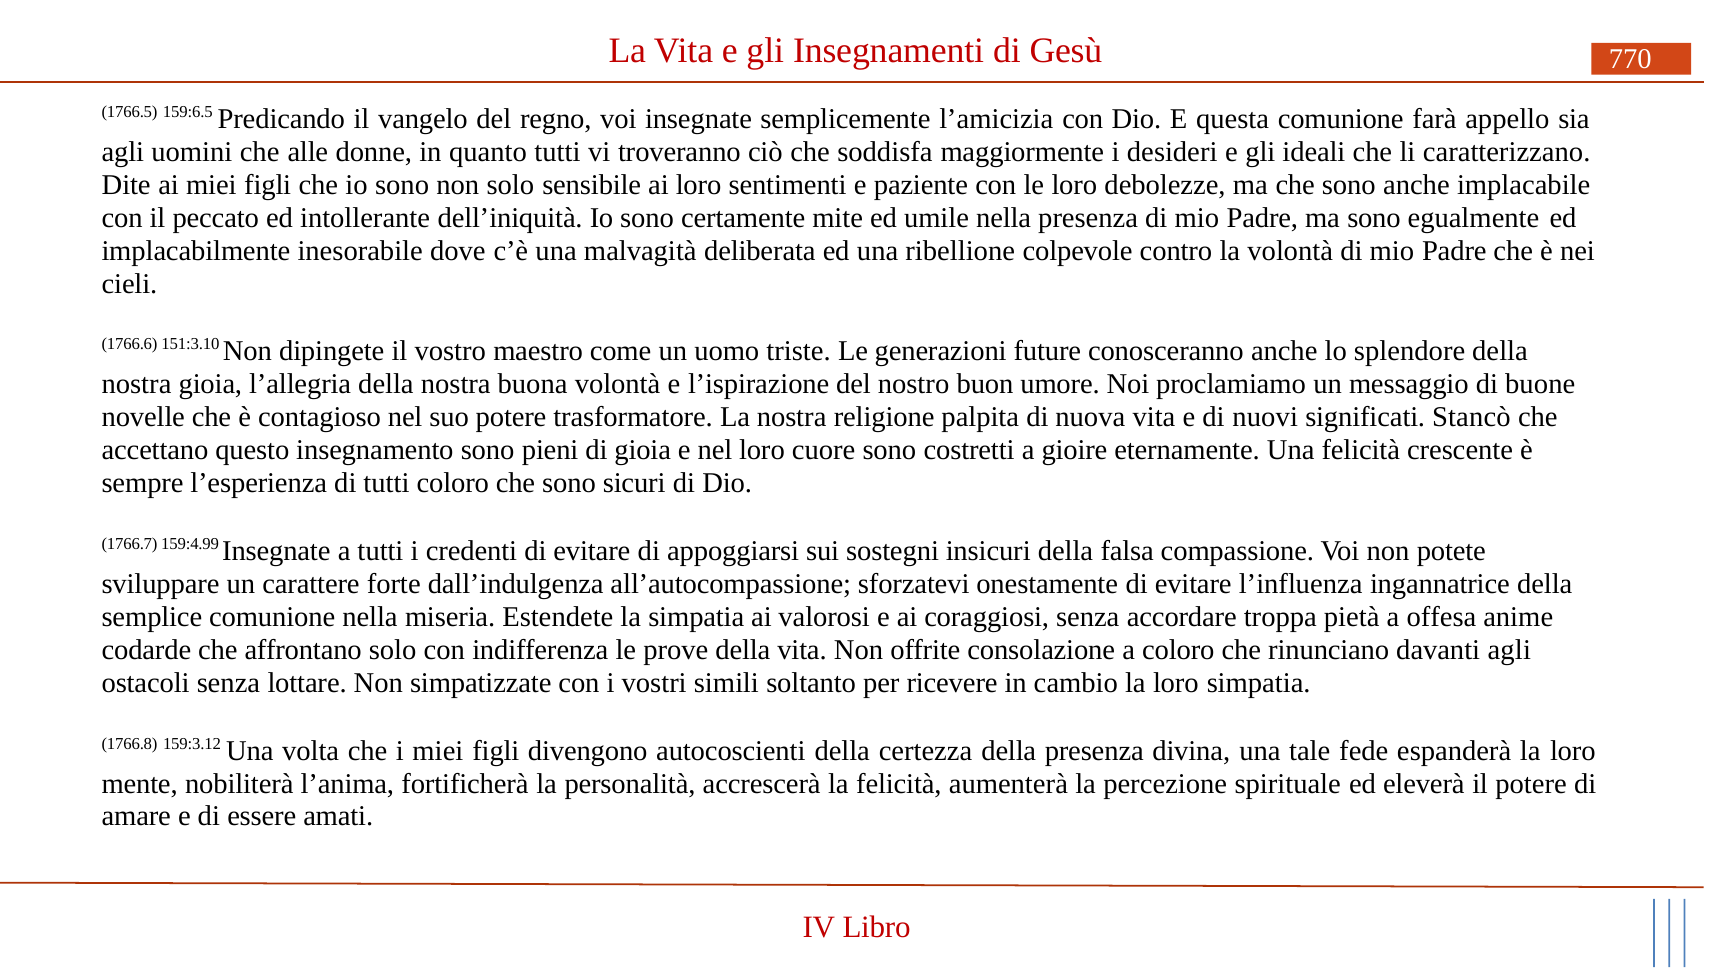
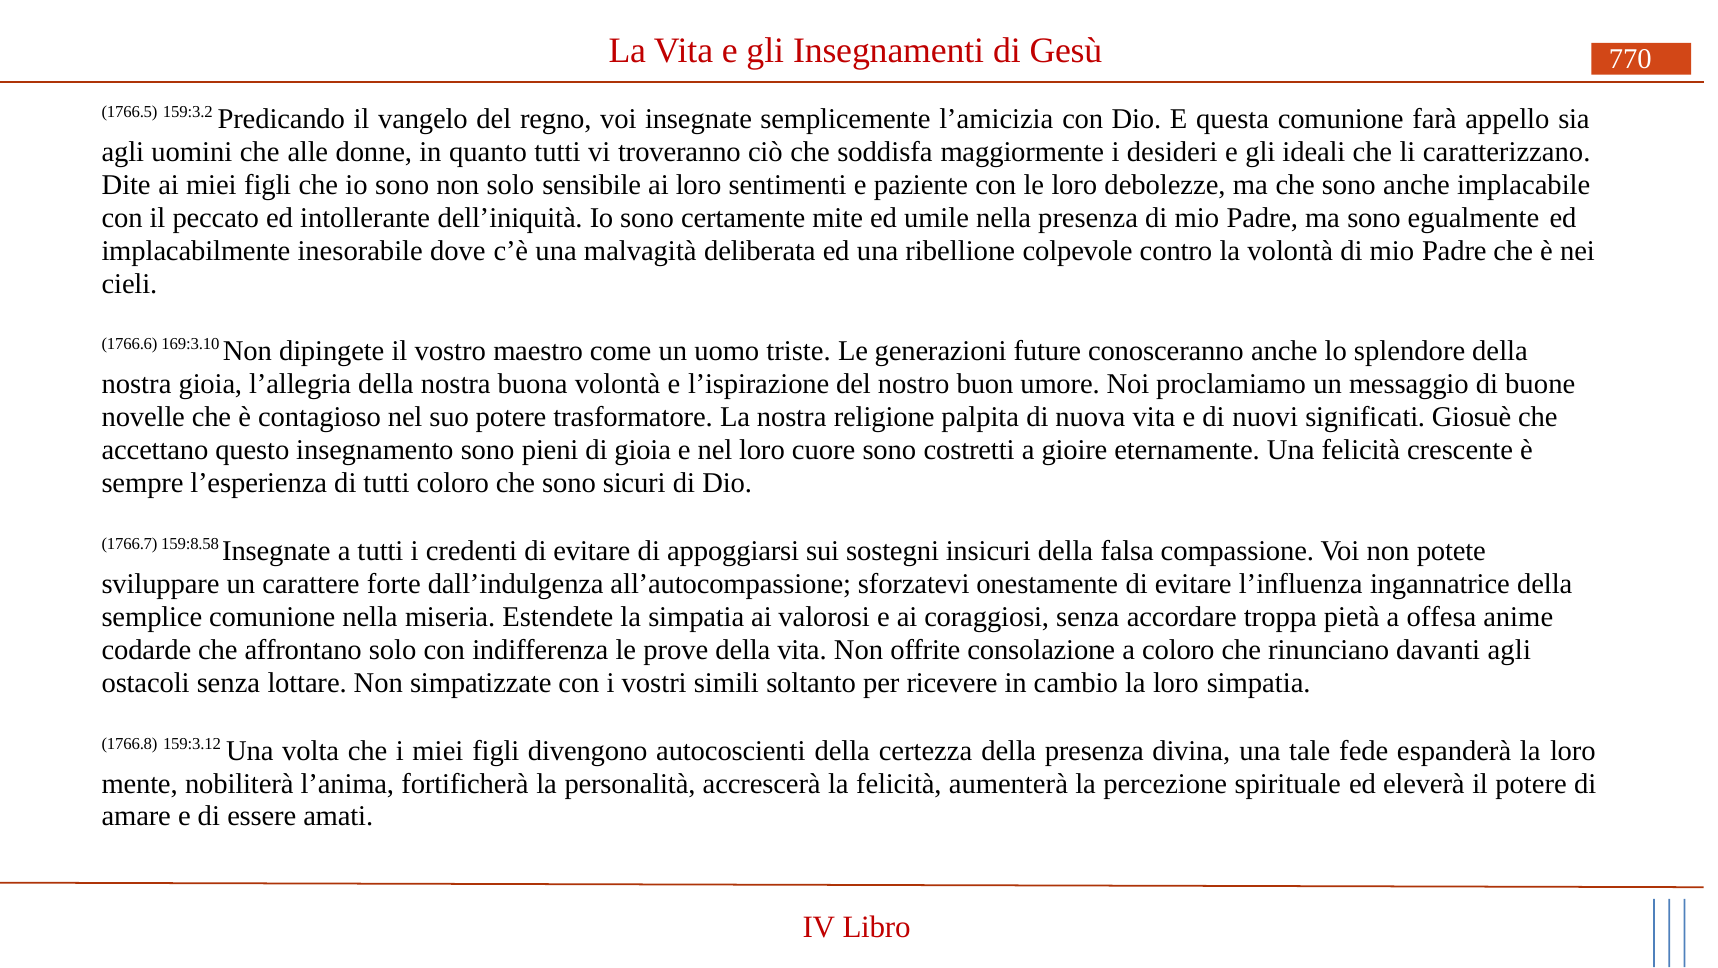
159:6.5: 159:6.5 -> 159:3.2
151:3.10: 151:3.10 -> 169:3.10
Stancò: Stancò -> Giosuè
159:4.99: 159:4.99 -> 159:8.58
